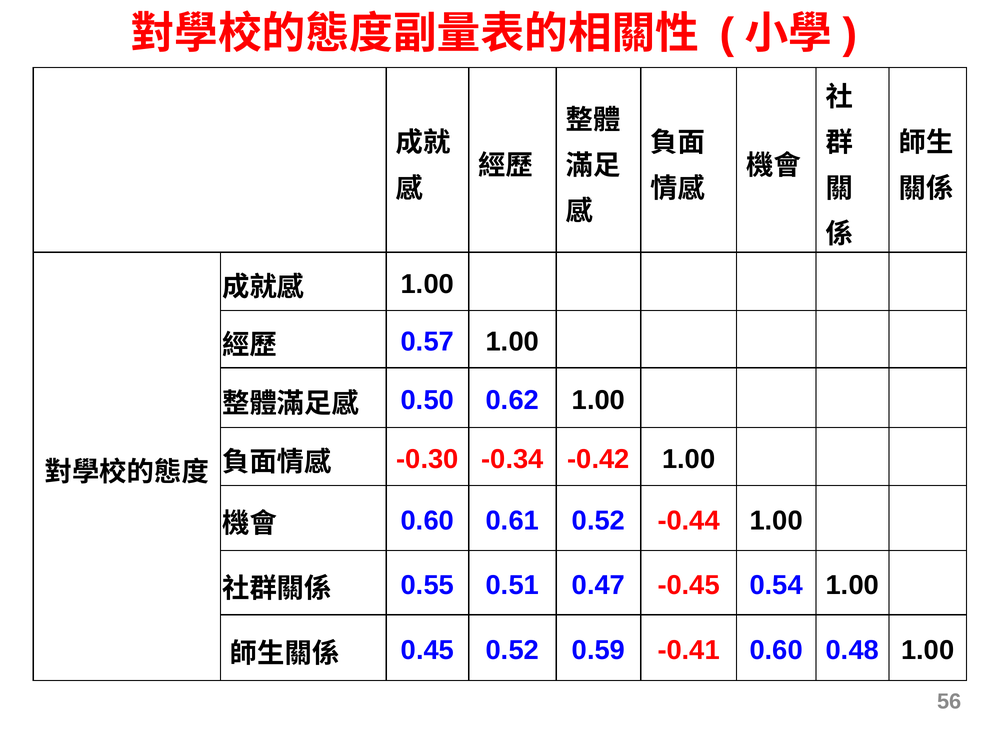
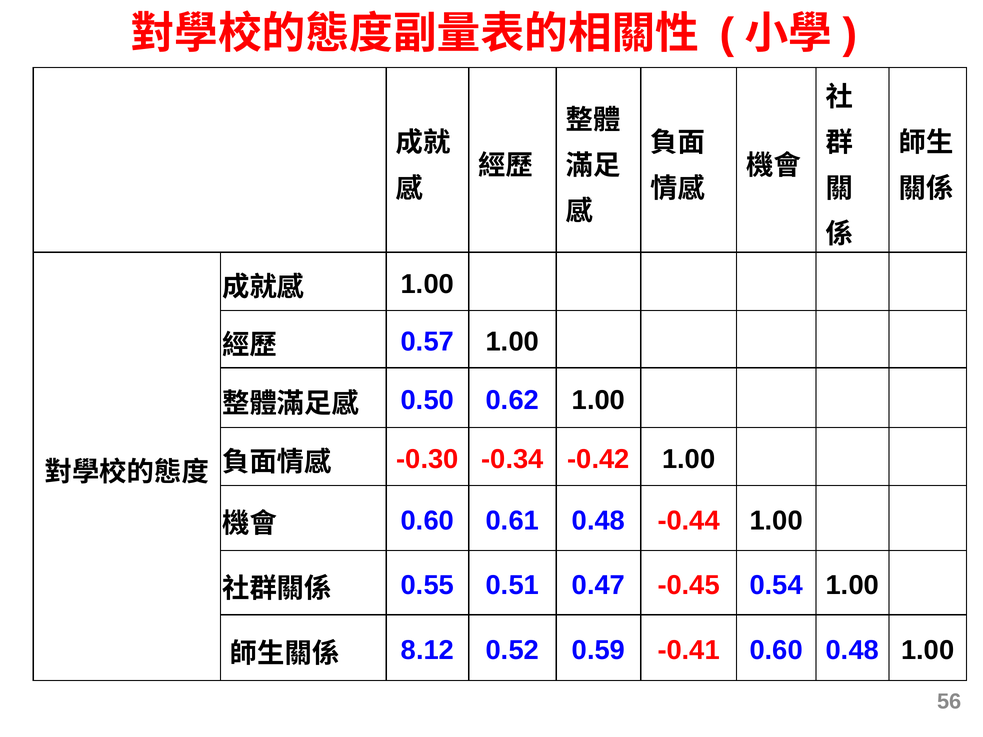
0.61 0.52: 0.52 -> 0.48
0.45: 0.45 -> 8.12
